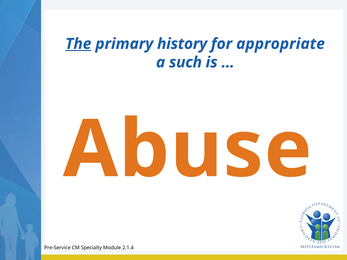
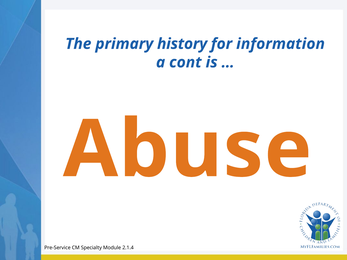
The underline: present -> none
appropriate: appropriate -> information
such: such -> cont
